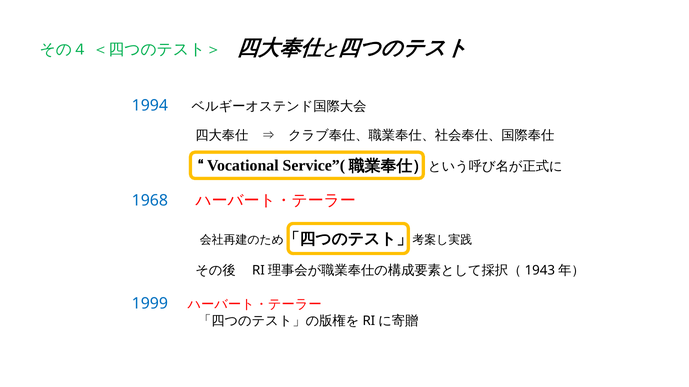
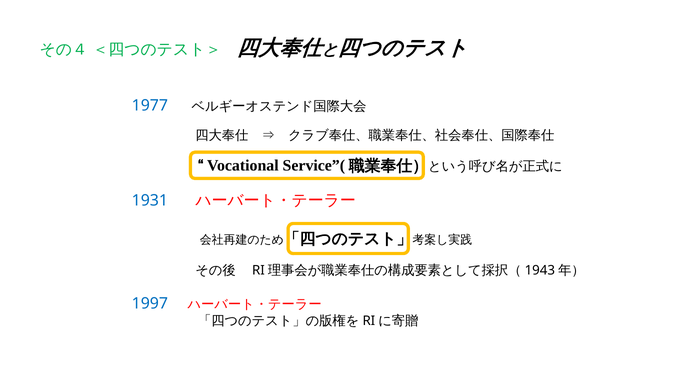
1994: 1994 -> 1977
1968: 1968 -> 1931
1999: 1999 -> 1997
